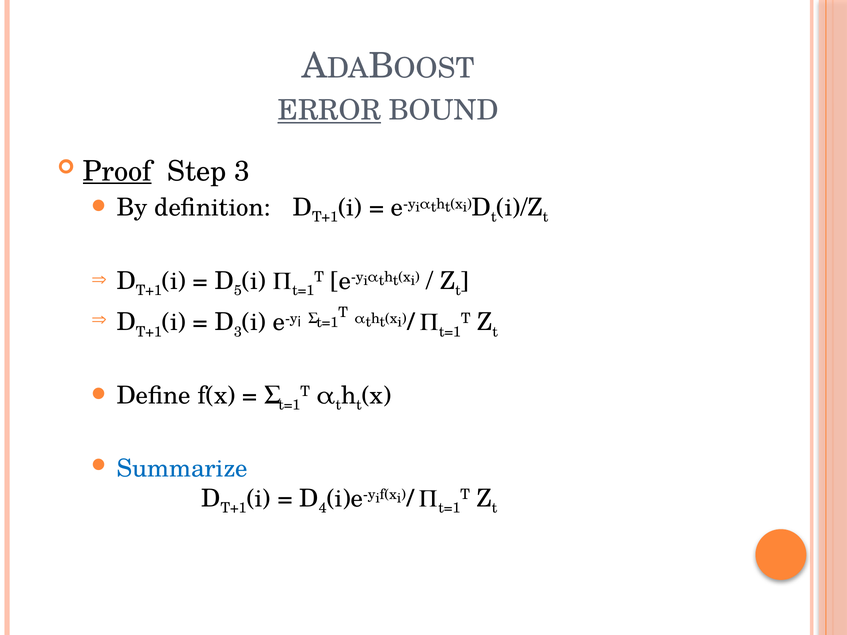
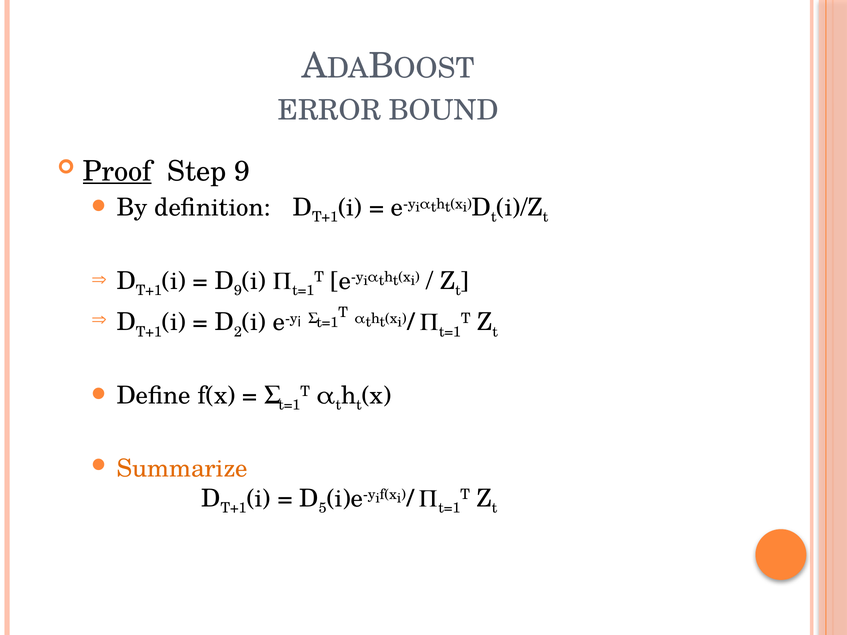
ERROR underline: present -> none
Step 3: 3 -> 9
5 at (238, 291): 5 -> 9
3 at (238, 332): 3 -> 2
Summarize colour: blue -> orange
4: 4 -> 5
